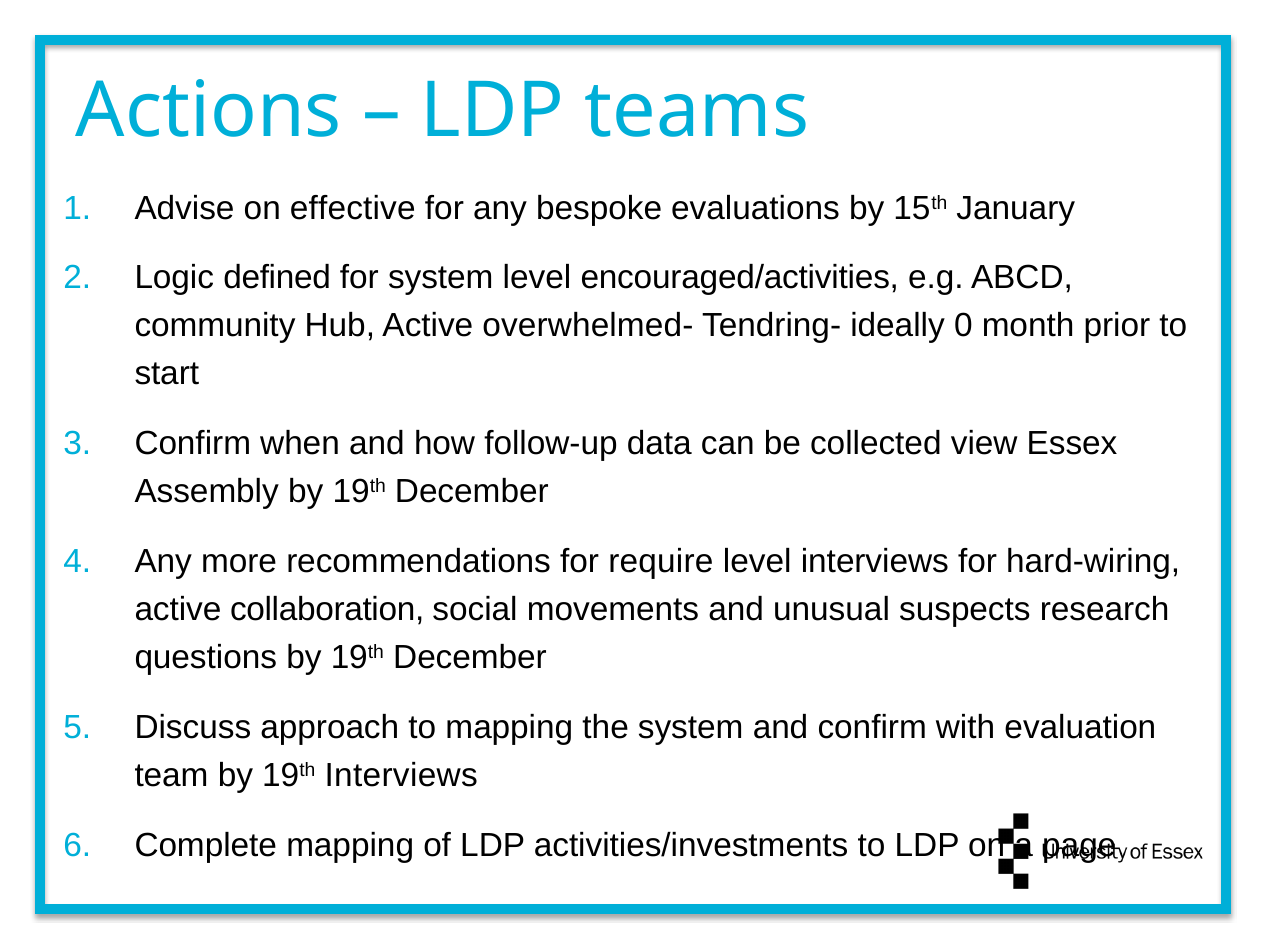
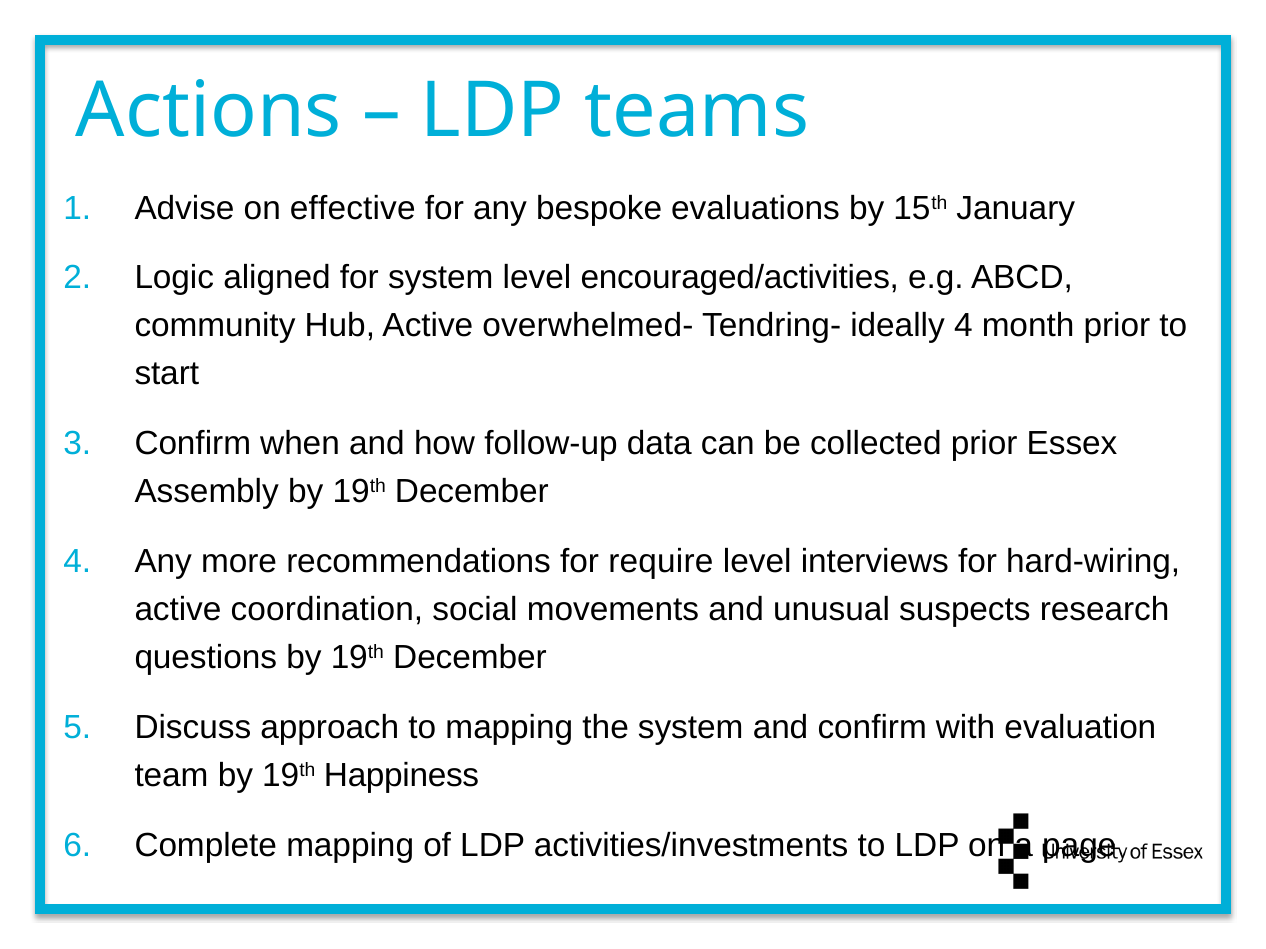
defined: defined -> aligned
ideally 0: 0 -> 4
collected view: view -> prior
collaboration: collaboration -> coordination
19th Interviews: Interviews -> Happiness
